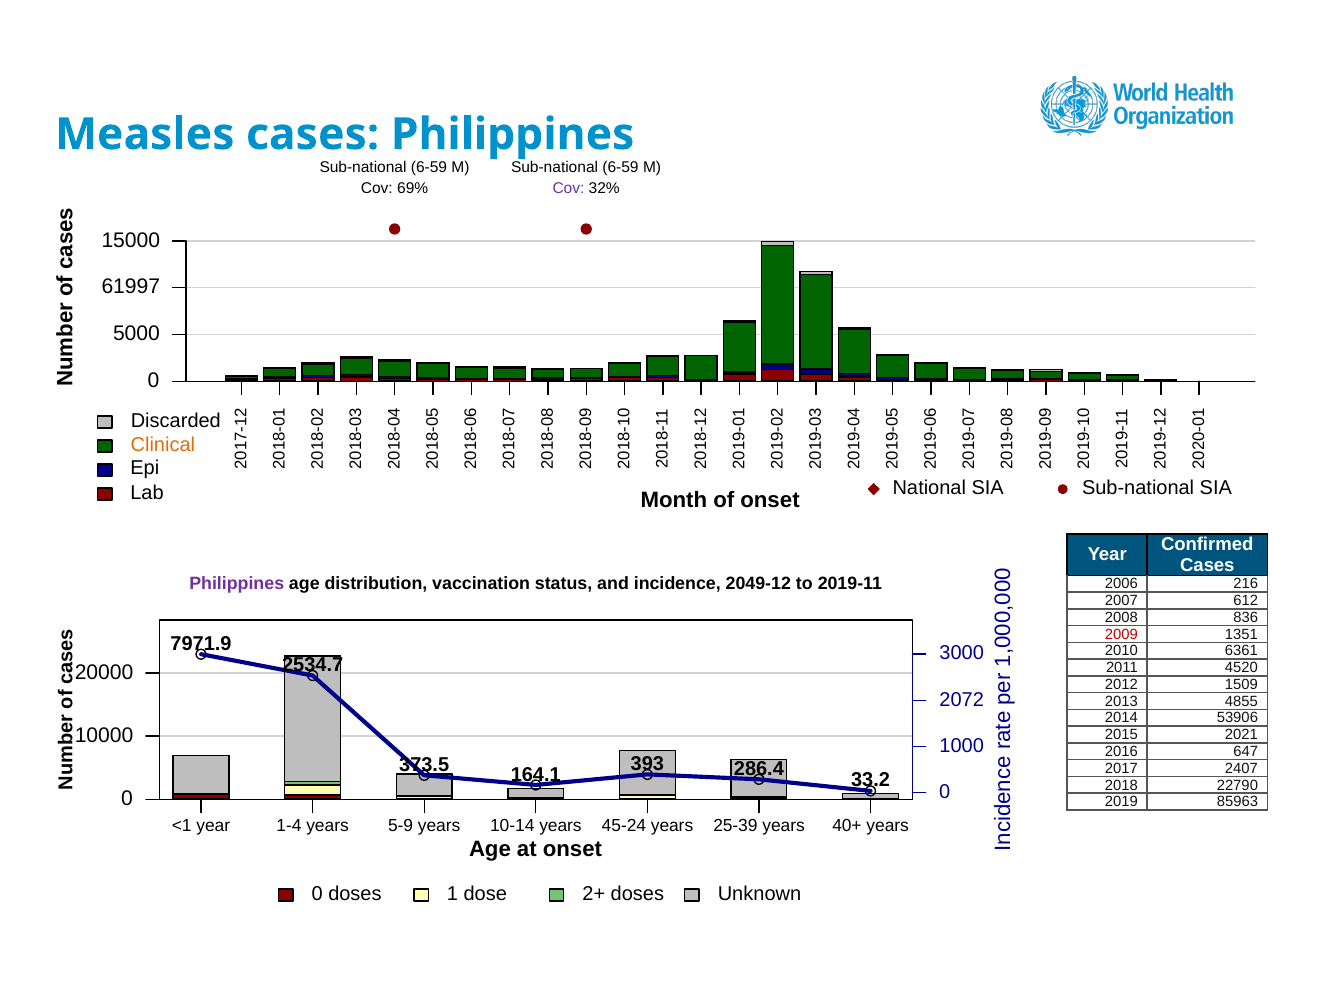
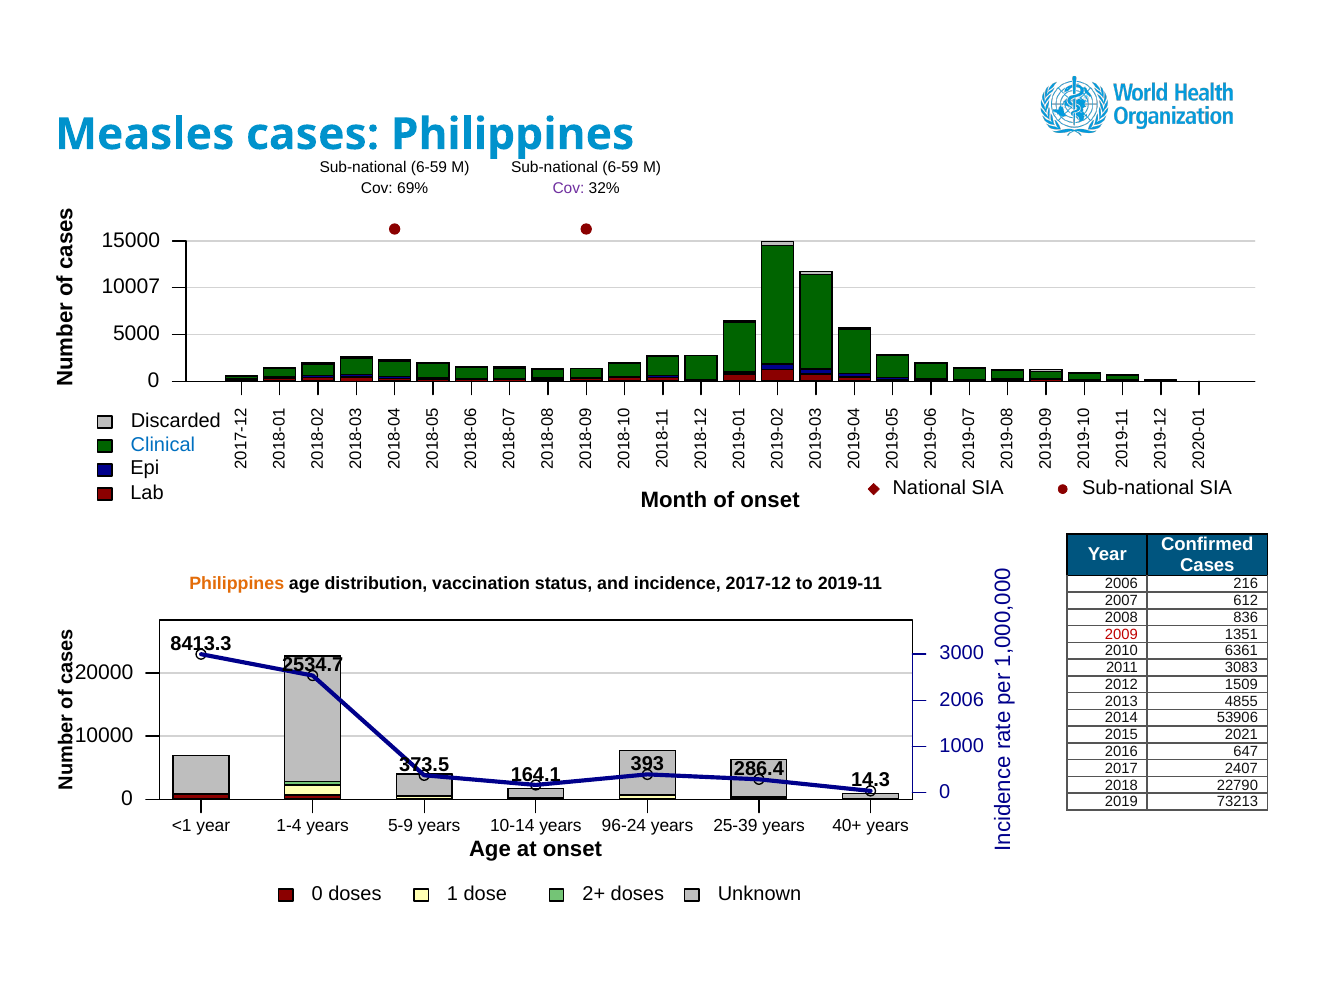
61997: 61997 -> 10007
Clinical colour: orange -> blue
Philippines at (237, 584) colour: purple -> orange
2049-12: 2049-12 -> 2017-12
7971.9: 7971.9 -> 8413.3
4520: 4520 -> 3083
2072 at (962, 699): 2072 -> 2006
33.2: 33.2 -> 14.3
85963: 85963 -> 73213
45-24: 45-24 -> 96-24
